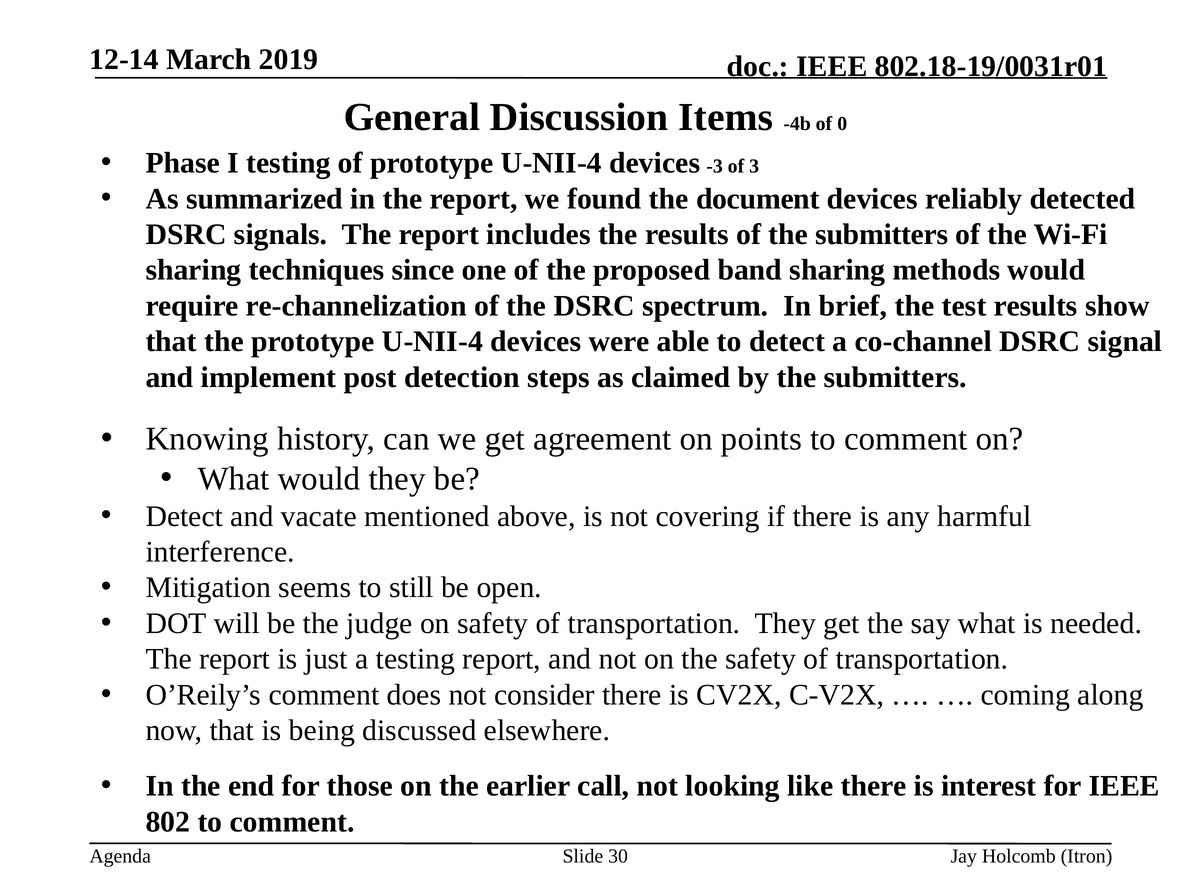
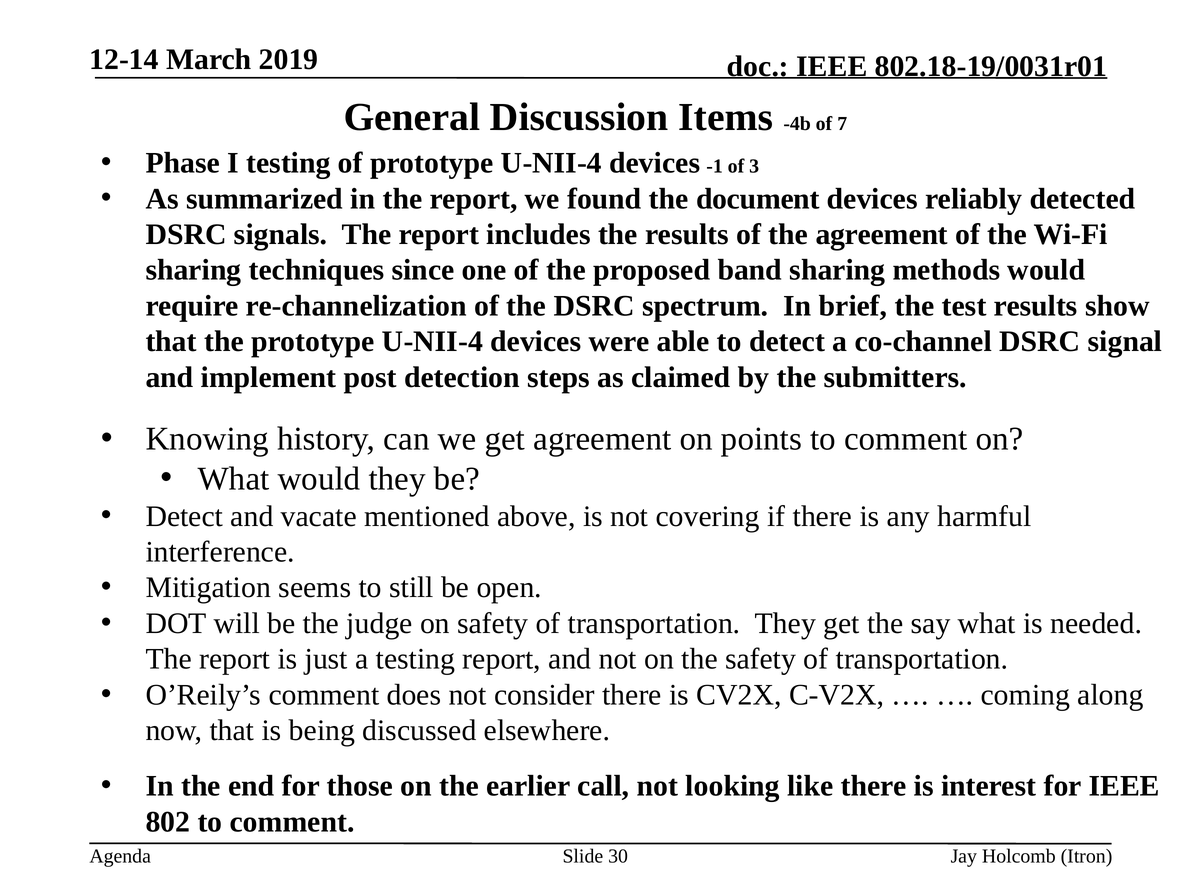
0: 0 -> 7
-3: -3 -> -1
of the submitters: submitters -> agreement
